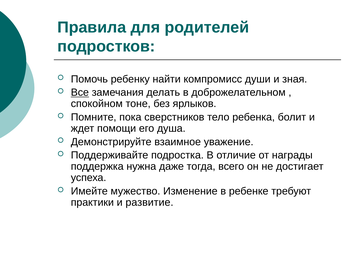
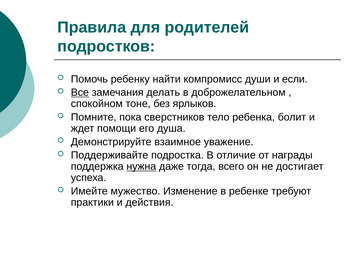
зная: зная -> если
нужна underline: none -> present
развитие: развитие -> действия
